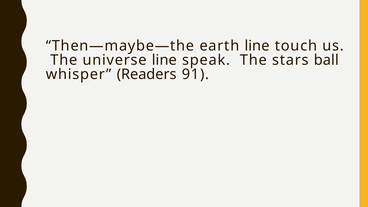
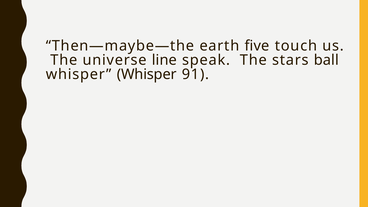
earth line: line -> five
whisper Readers: Readers -> Whisper
